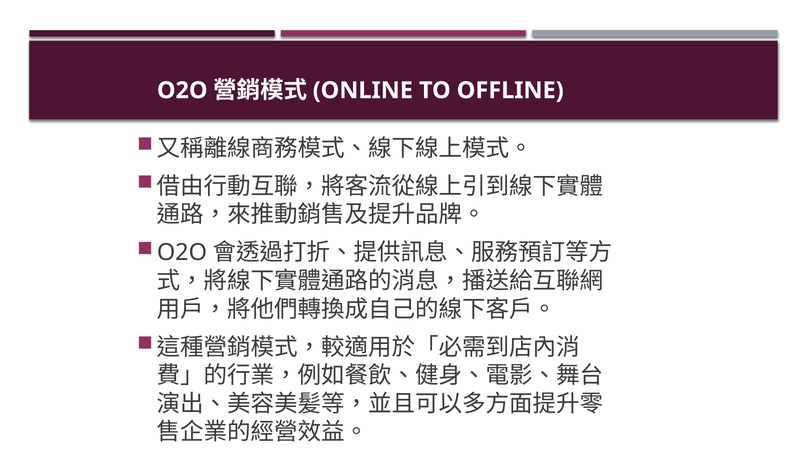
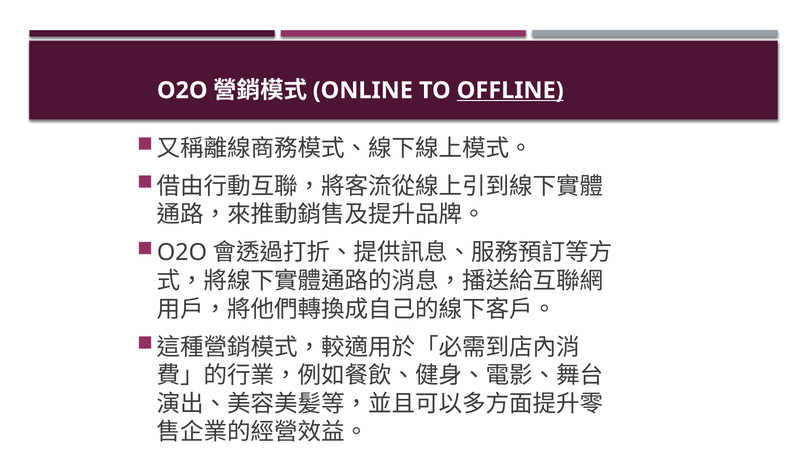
OFFLINE underline: none -> present
